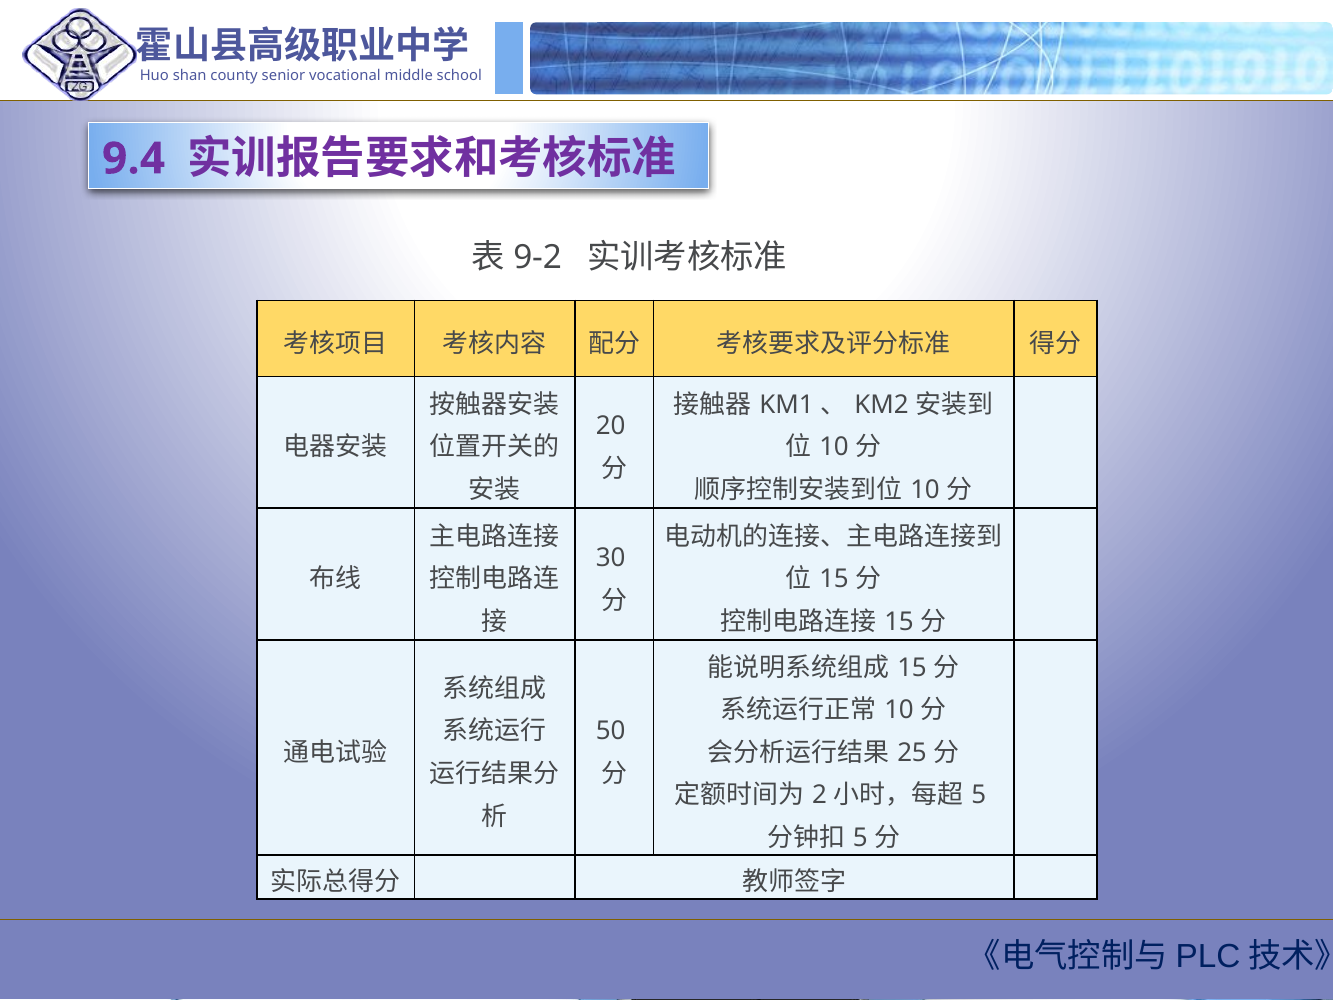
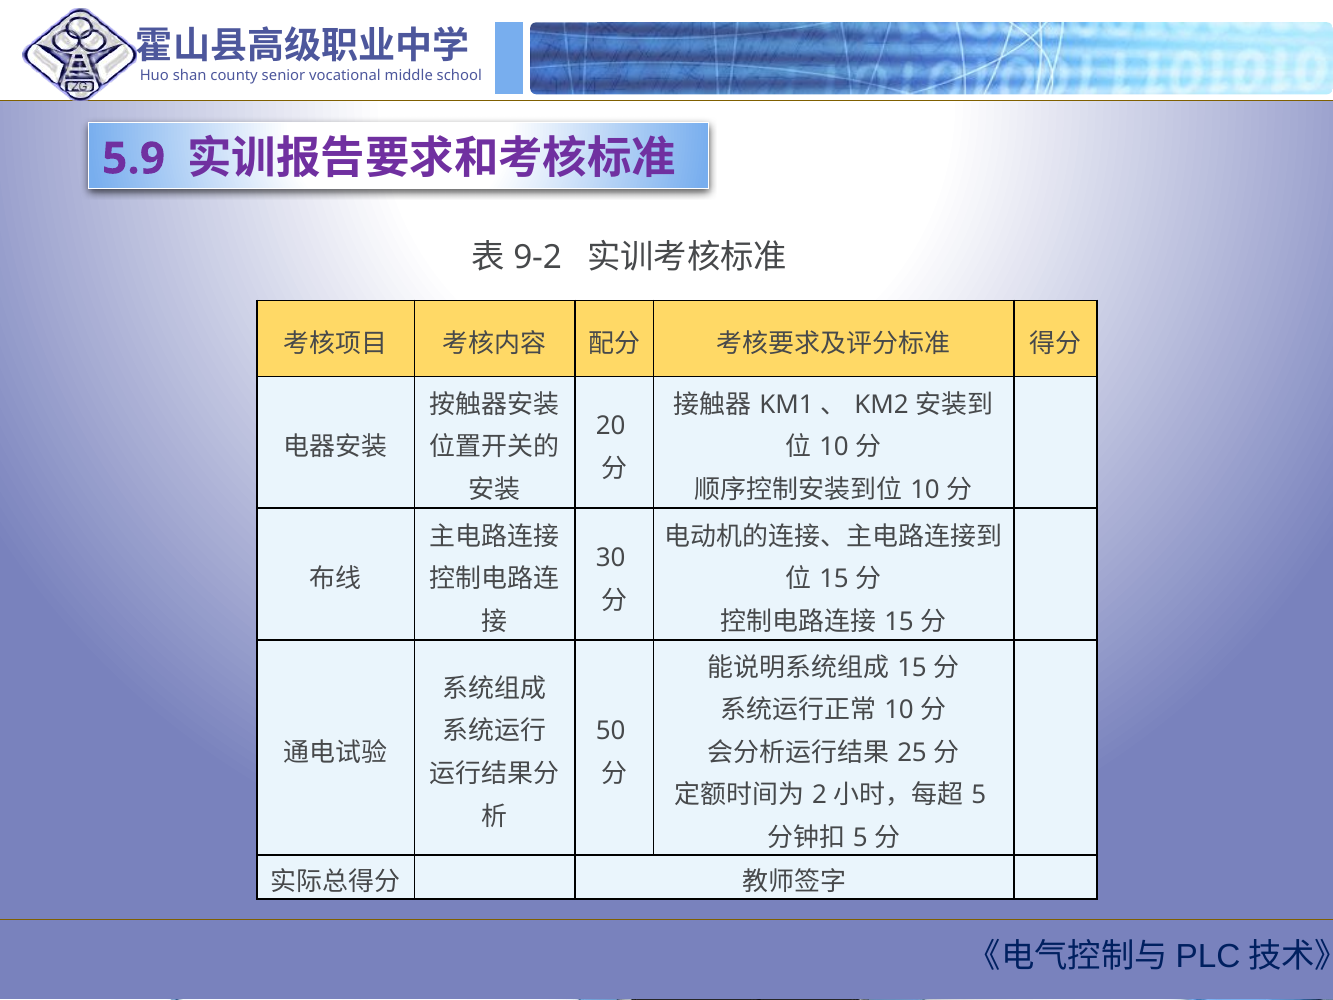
9.4: 9.4 -> 5.9
